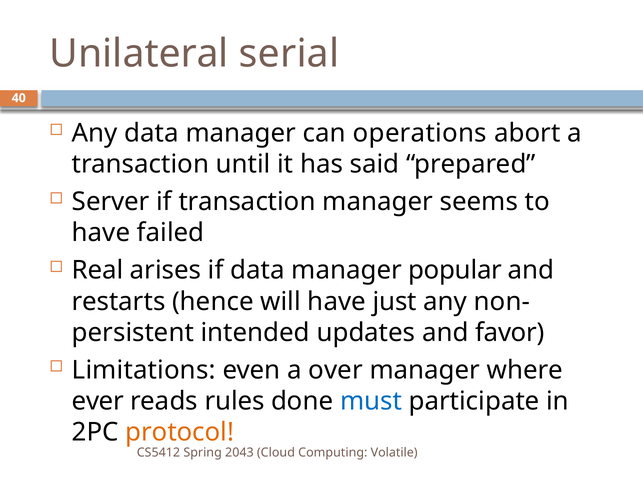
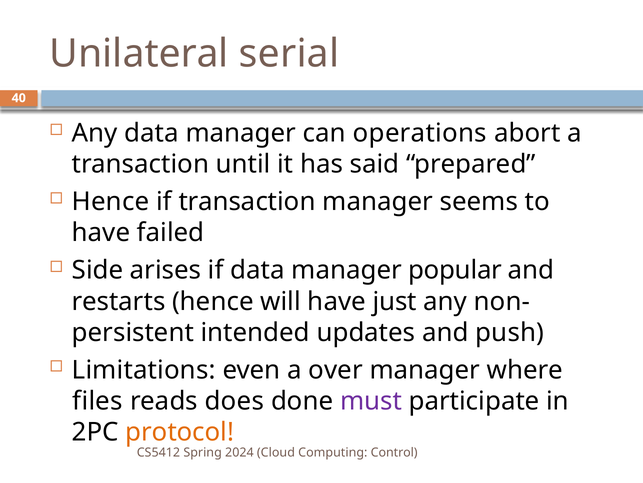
Server at (111, 201): Server -> Hence
Real: Real -> Side
favor: favor -> push
ever: ever -> files
rules: rules -> does
must colour: blue -> purple
2043: 2043 -> 2024
Volatile: Volatile -> Control
